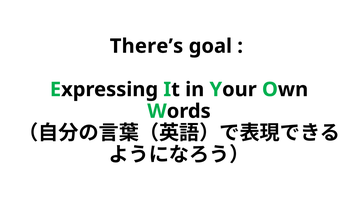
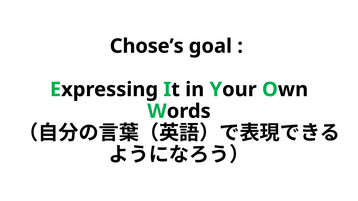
There’s: There’s -> Chose’s
